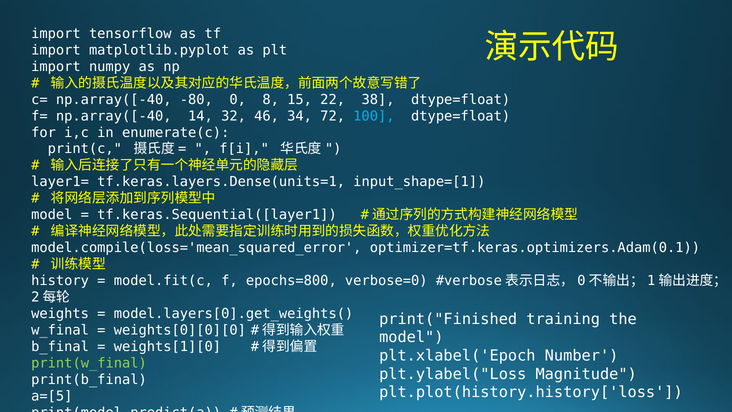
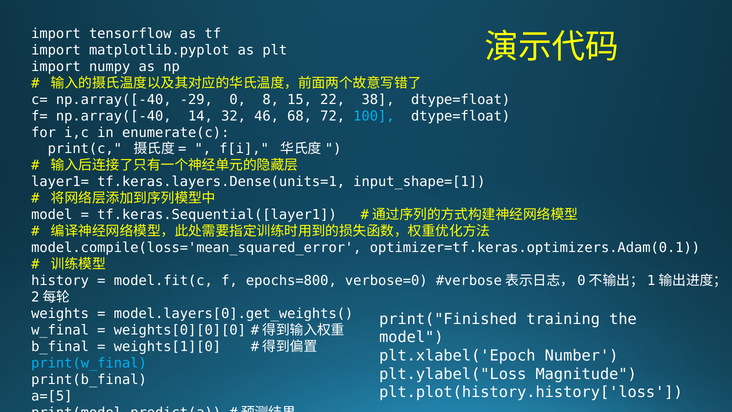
-80: -80 -> -29
34: 34 -> 68
print(w_final colour: light green -> light blue
